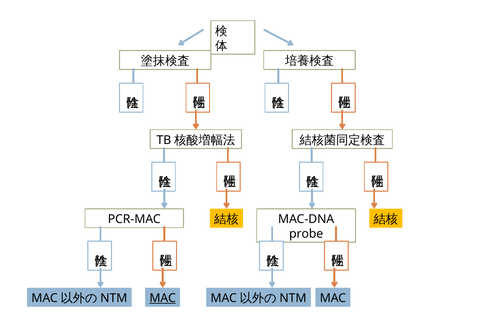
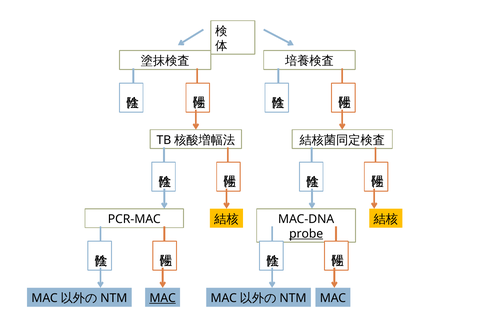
probe underline: none -> present
